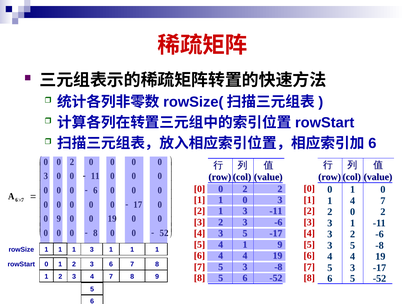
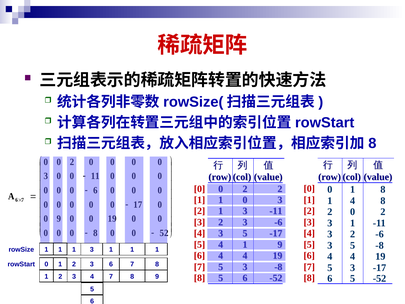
6 at (372, 143): 6 -> 8
0 1 0: 0 -> 8
4 7: 7 -> 8
